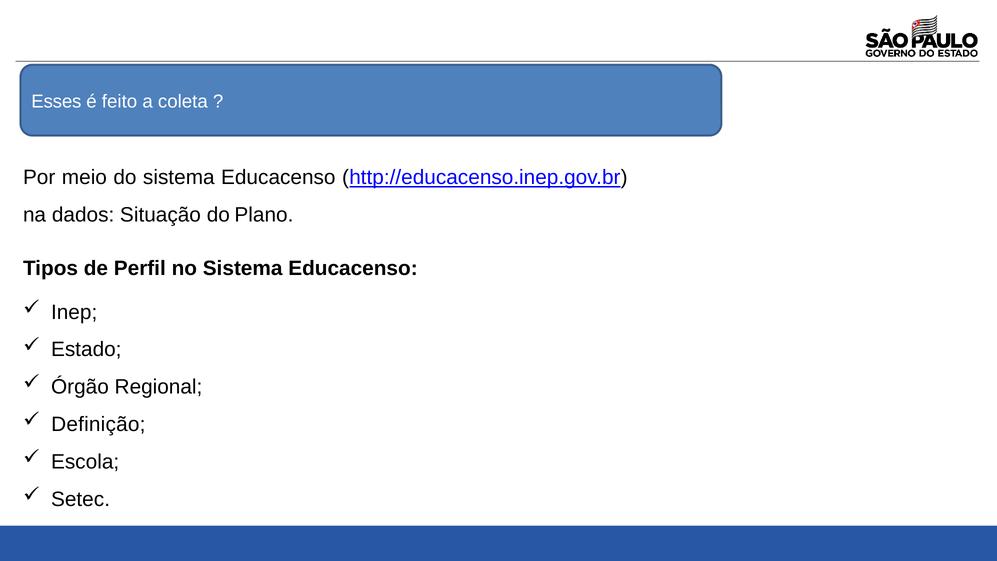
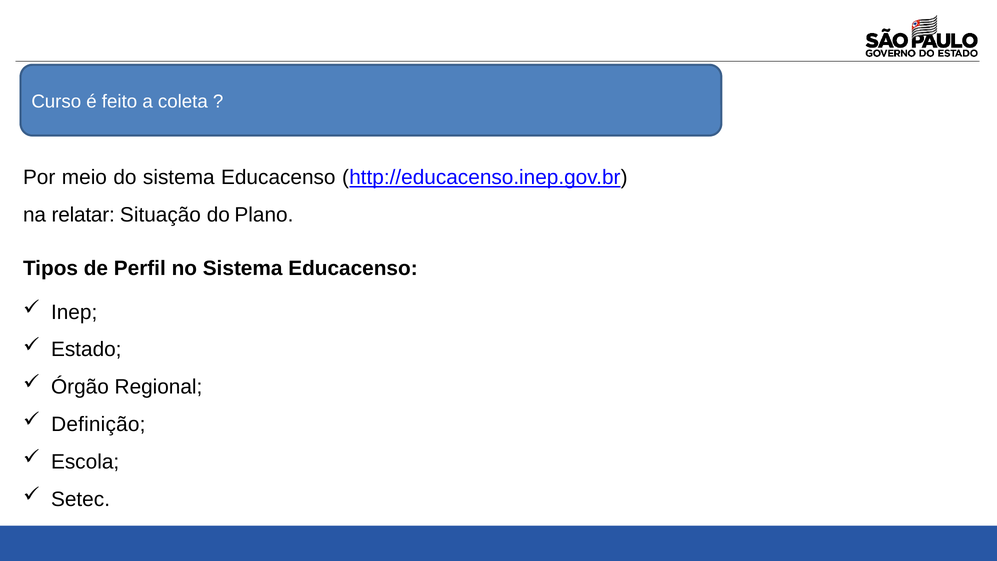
Esses: Esses -> Curso
dados: dados -> relatar
